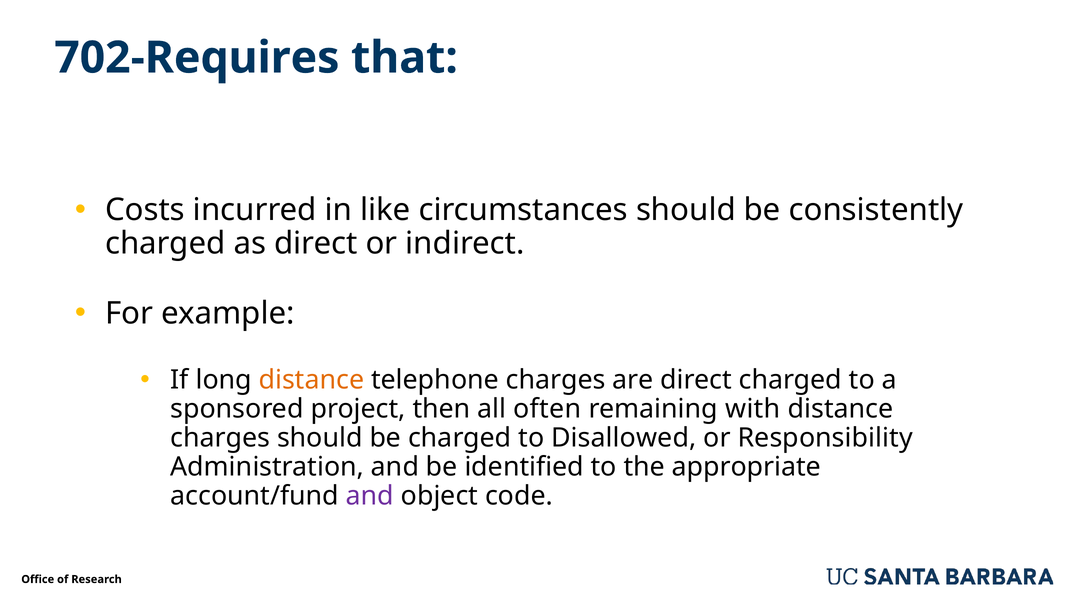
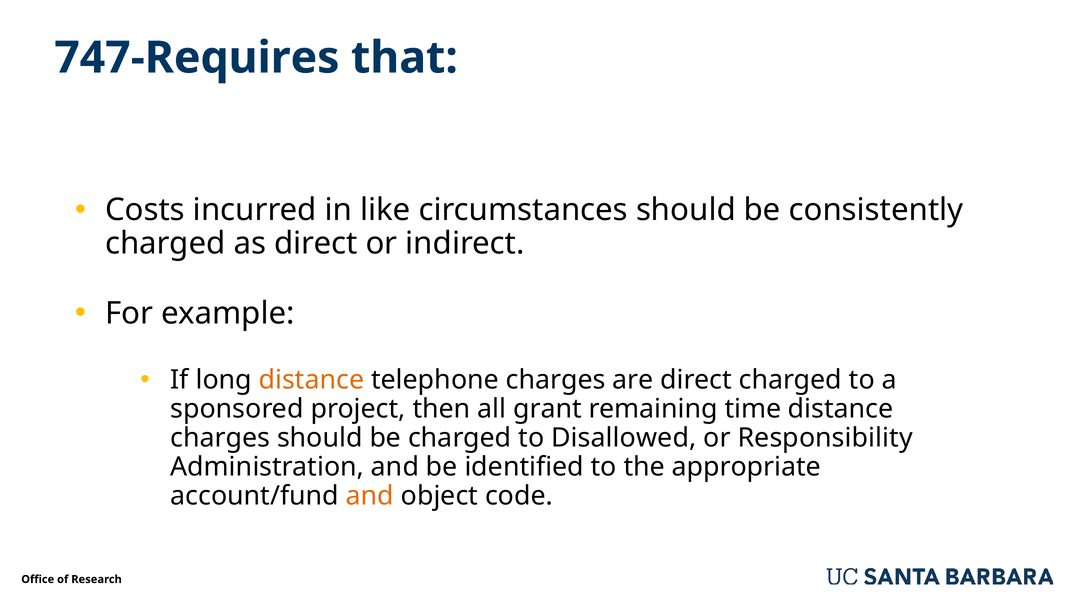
702-Requires: 702-Requires -> 747-Requires
often: often -> grant
with: with -> time
and at (370, 496) colour: purple -> orange
